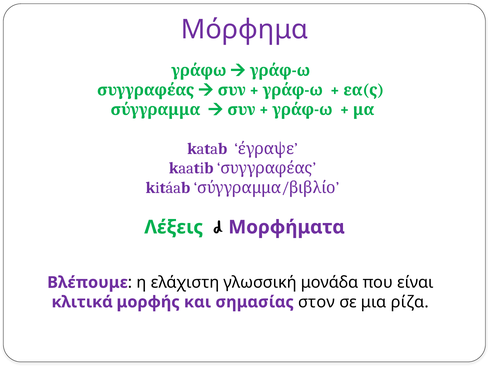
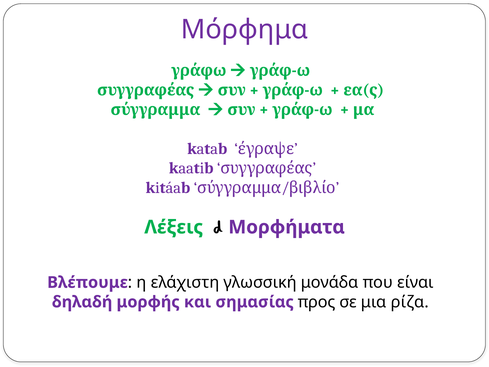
κλιτικά: κλιτικά -> δηλαδή
στον: στον -> προς
